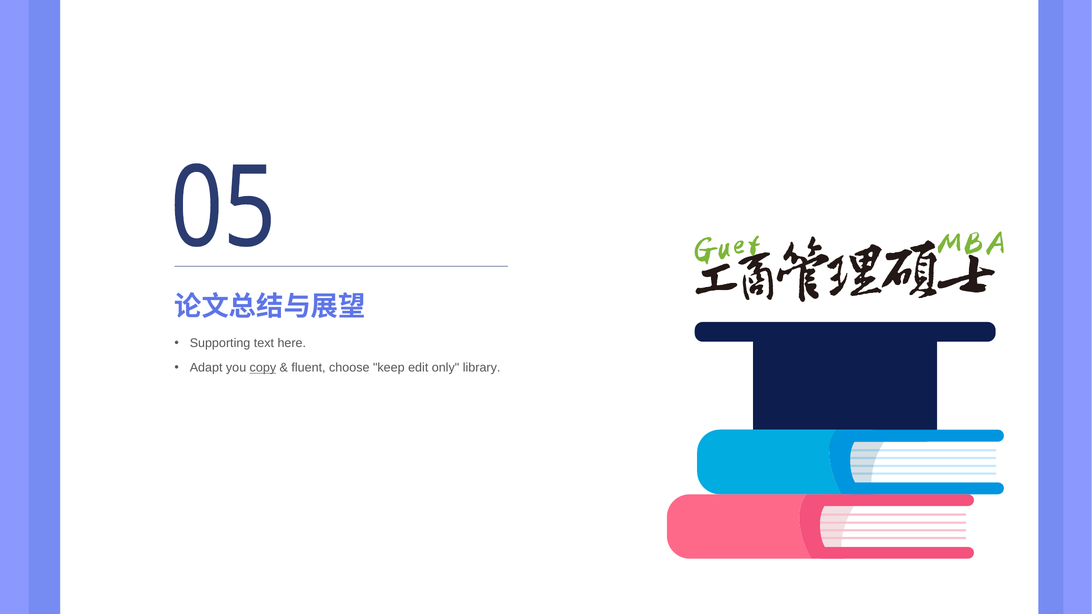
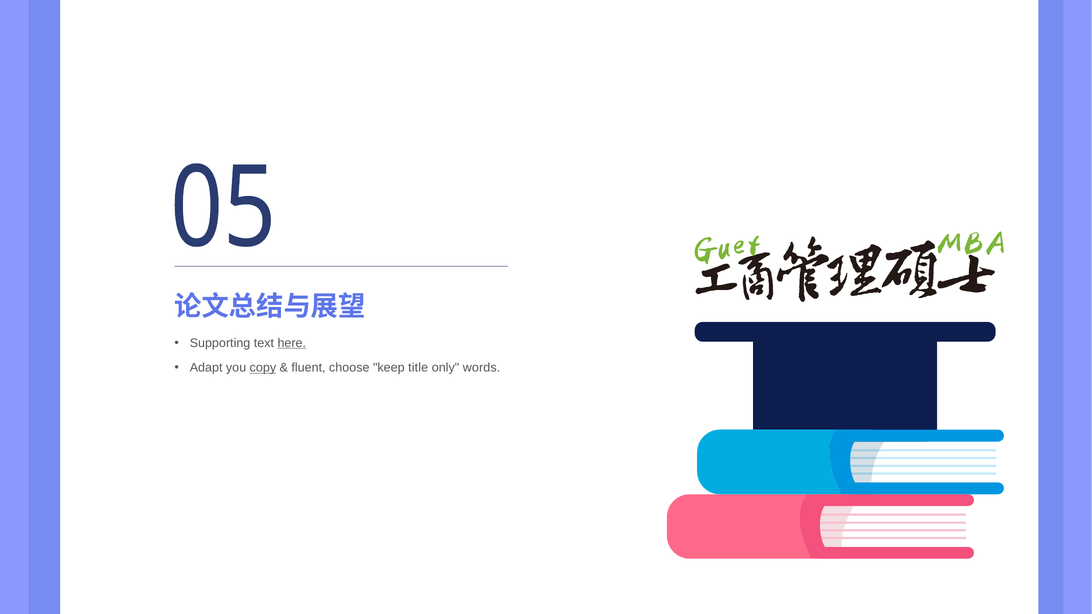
here underline: none -> present
edit: edit -> title
library: library -> words
